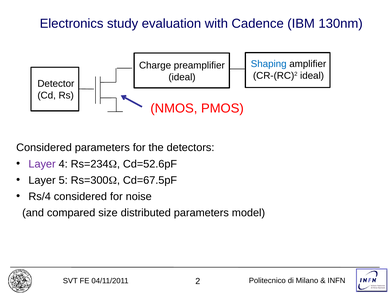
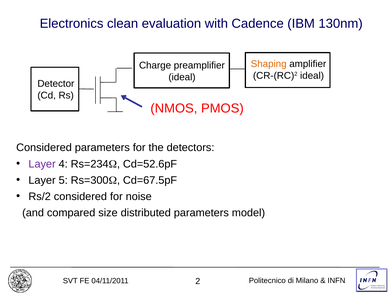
study: study -> clean
Shaping colour: blue -> orange
Rs/4: Rs/4 -> Rs/2
